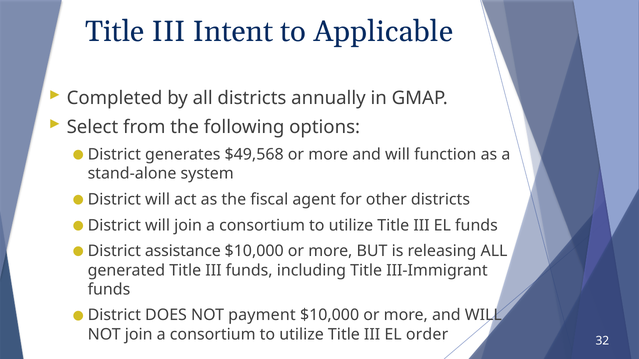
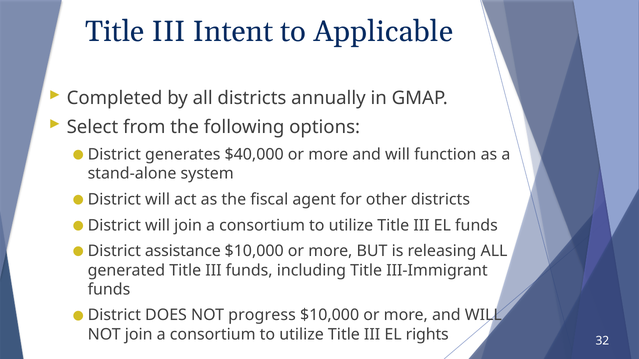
$49,568: $49,568 -> $40,000
payment: payment -> progress
order: order -> rights
